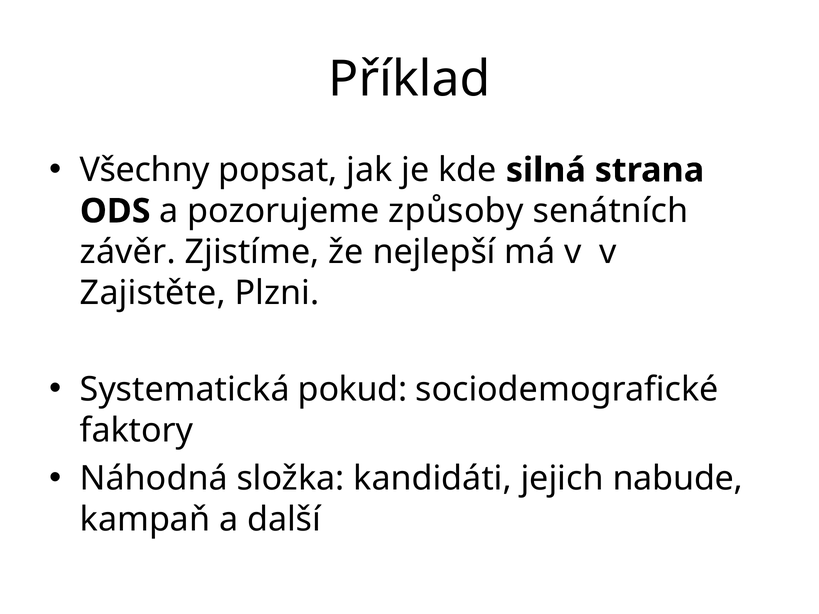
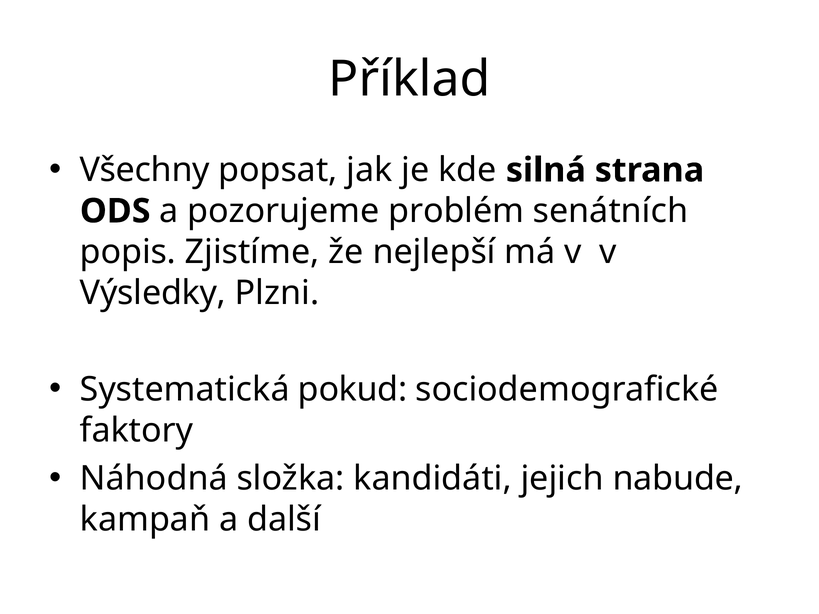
způsoby: způsoby -> problém
závěr: závěr -> popis
Zajistěte: Zajistěte -> Výsledky
